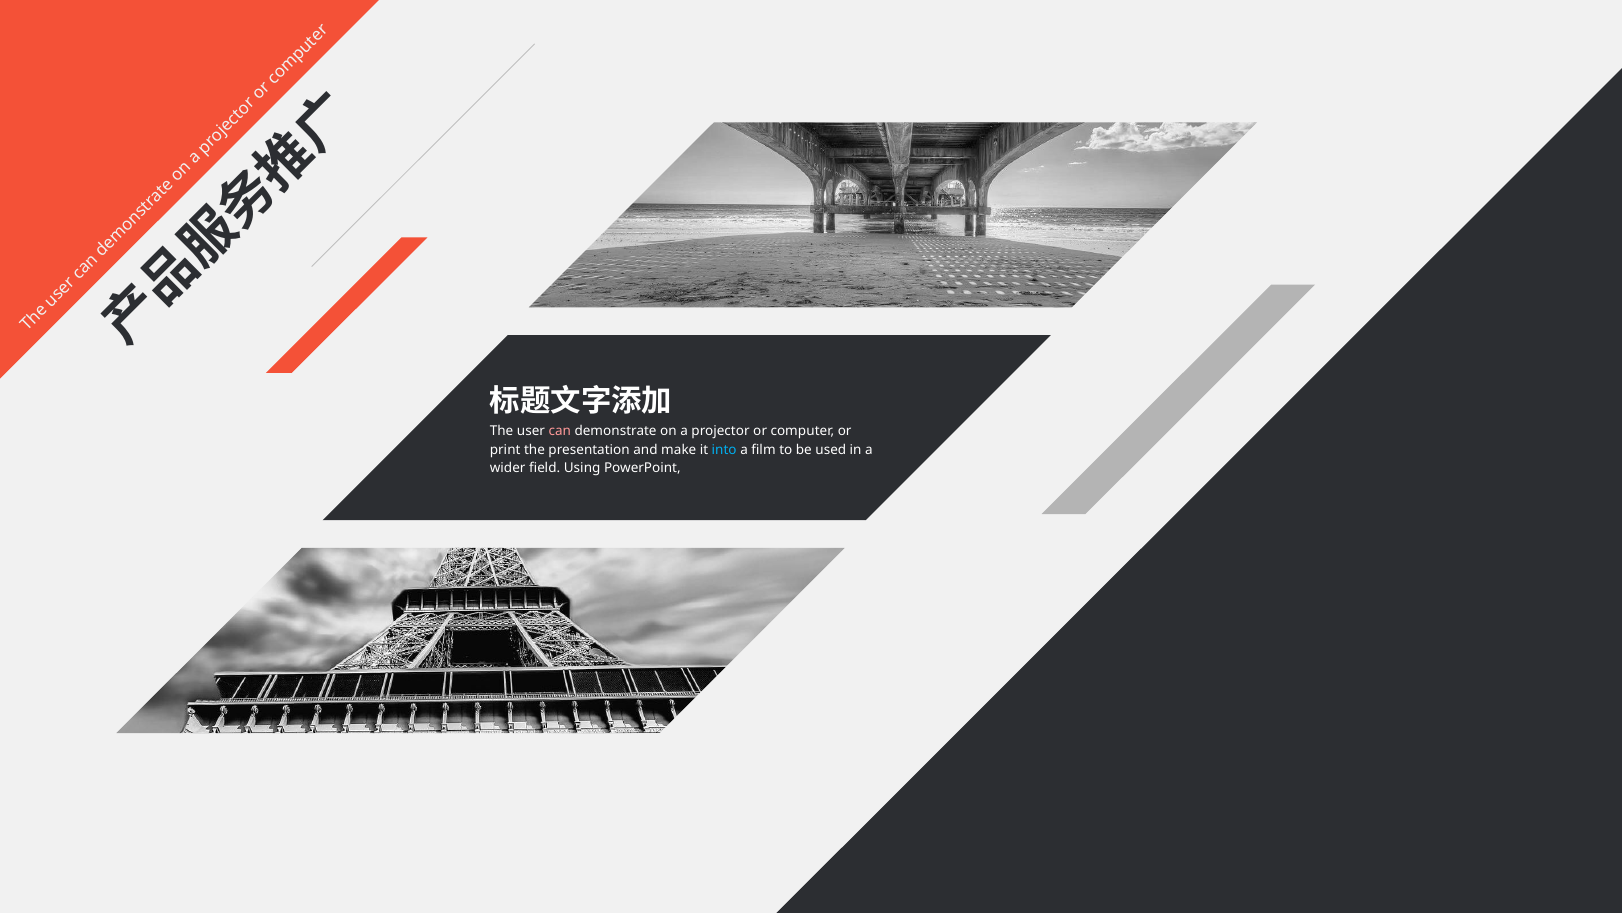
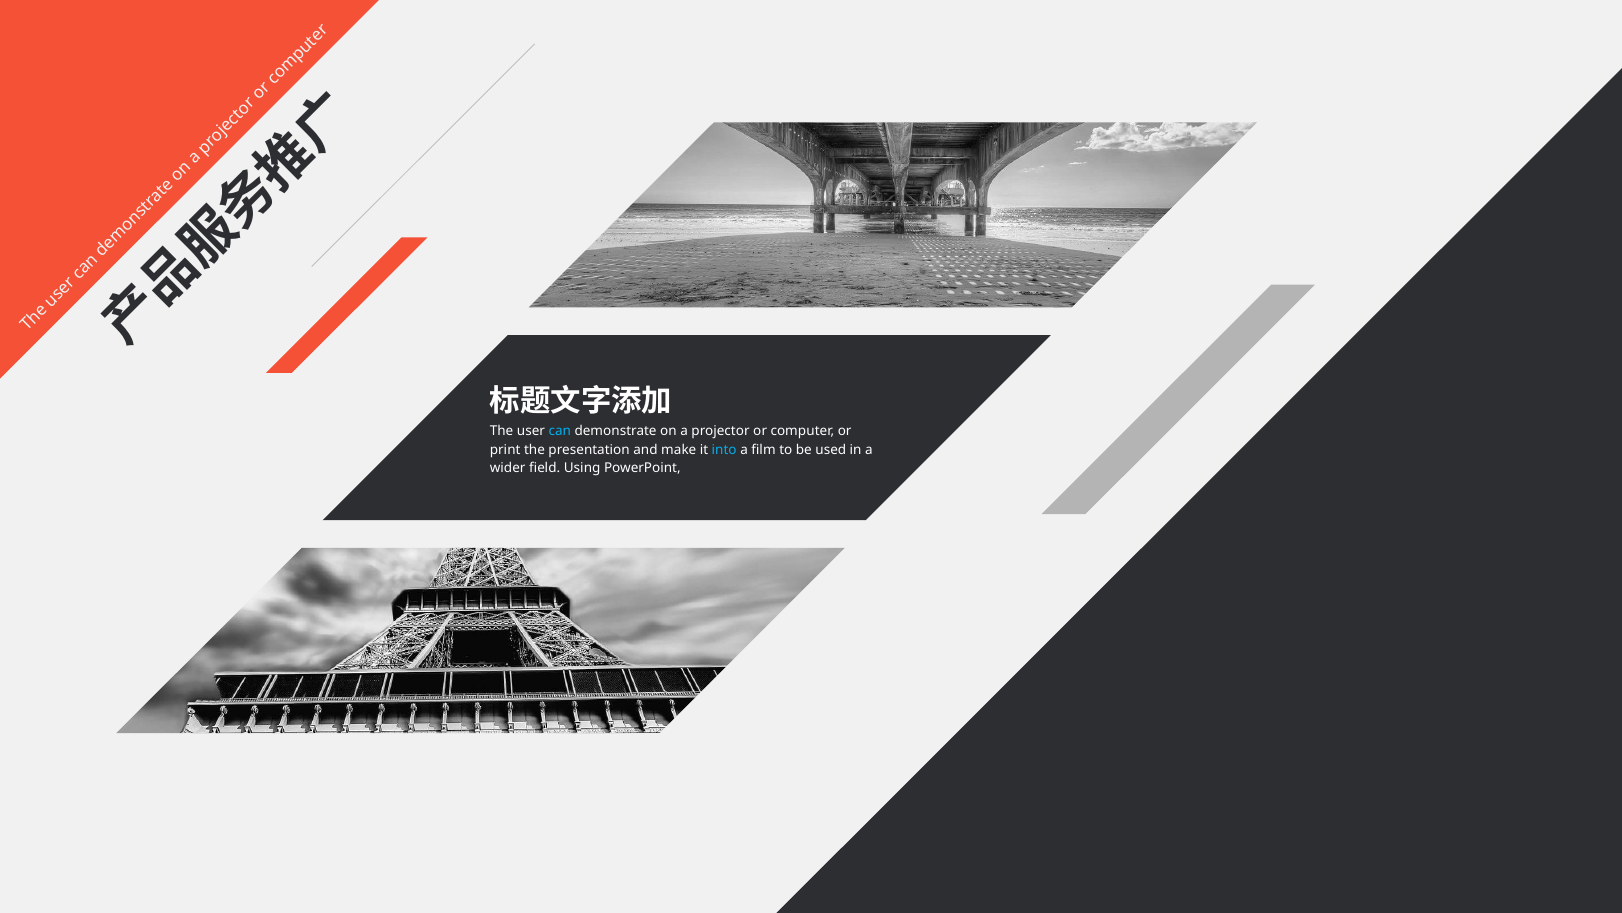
can colour: pink -> light blue
